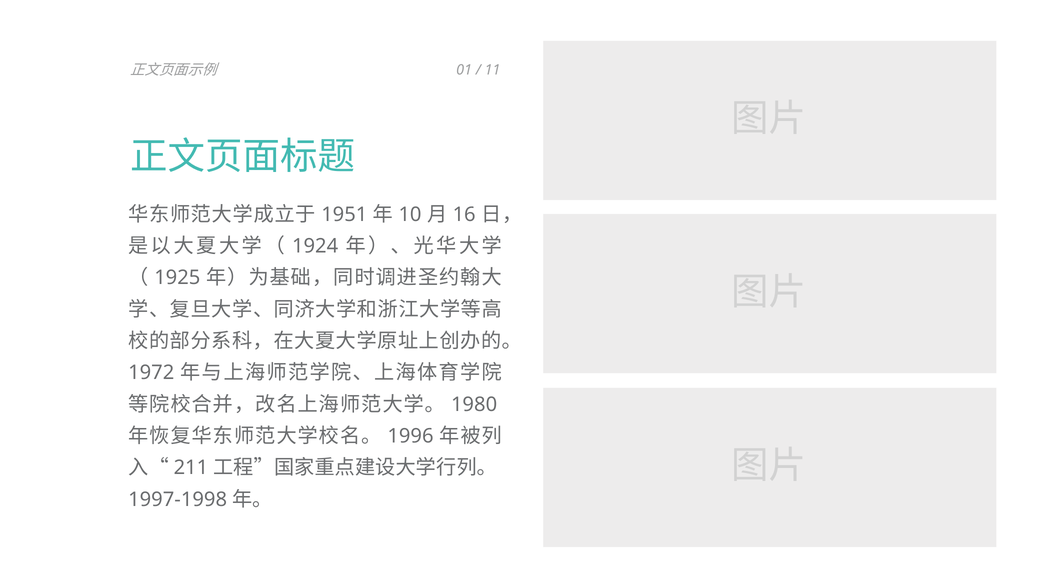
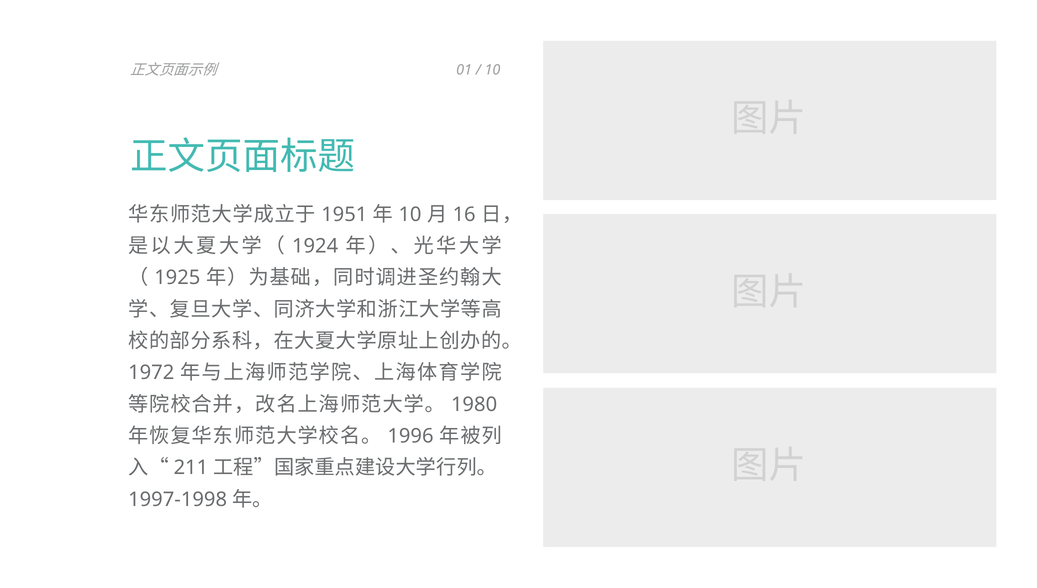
11 at (492, 70): 11 -> 10
